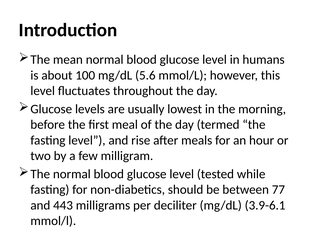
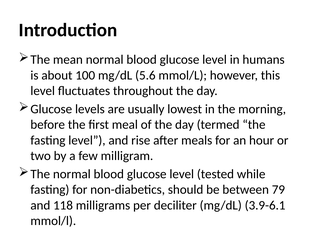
77: 77 -> 79
443: 443 -> 118
